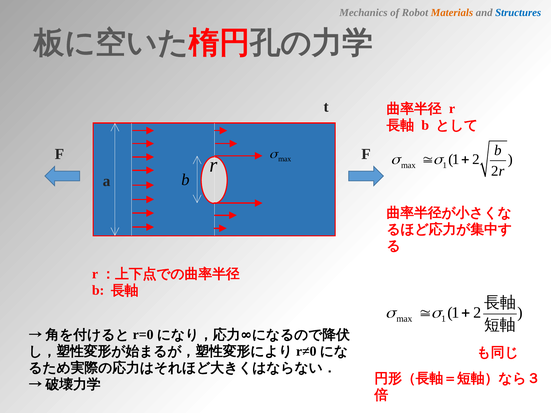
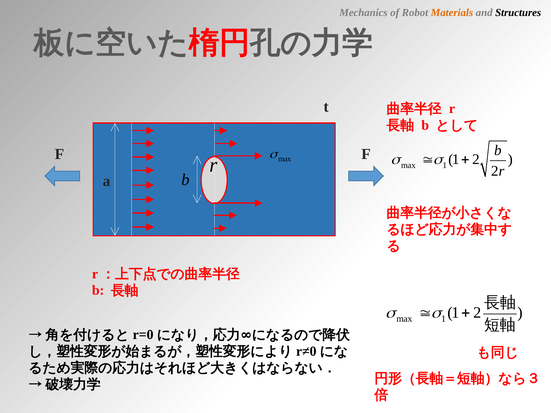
Structures colour: blue -> black
